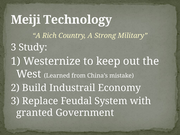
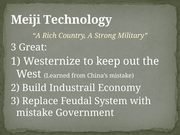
Study: Study -> Great
granted at (35, 113): granted -> mistake
